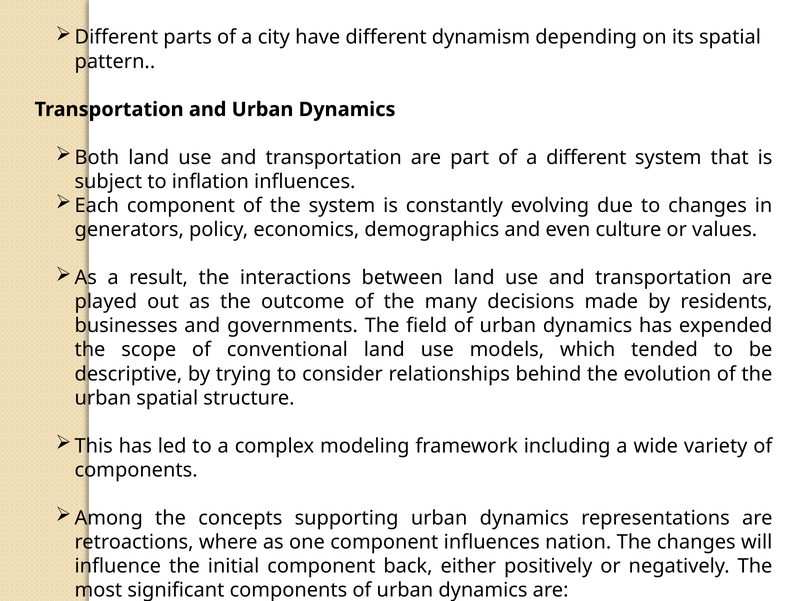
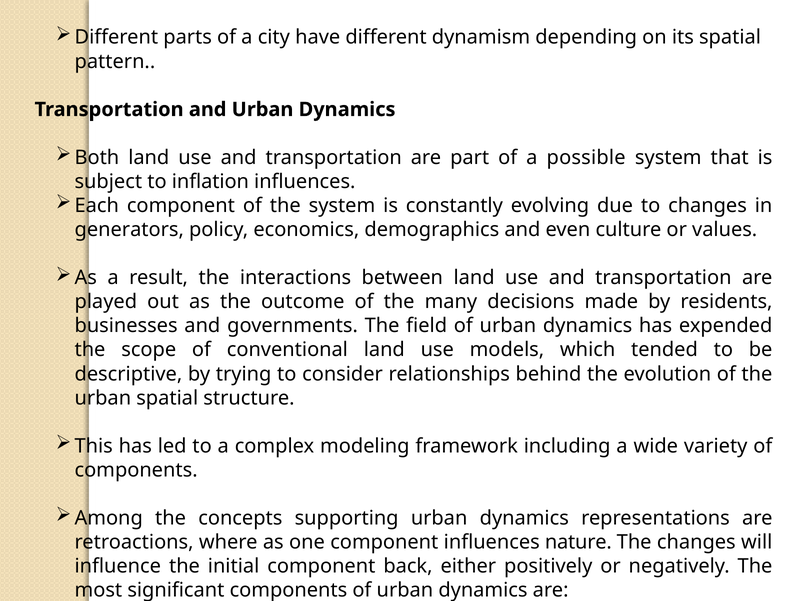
a different: different -> possible
nation: nation -> nature
